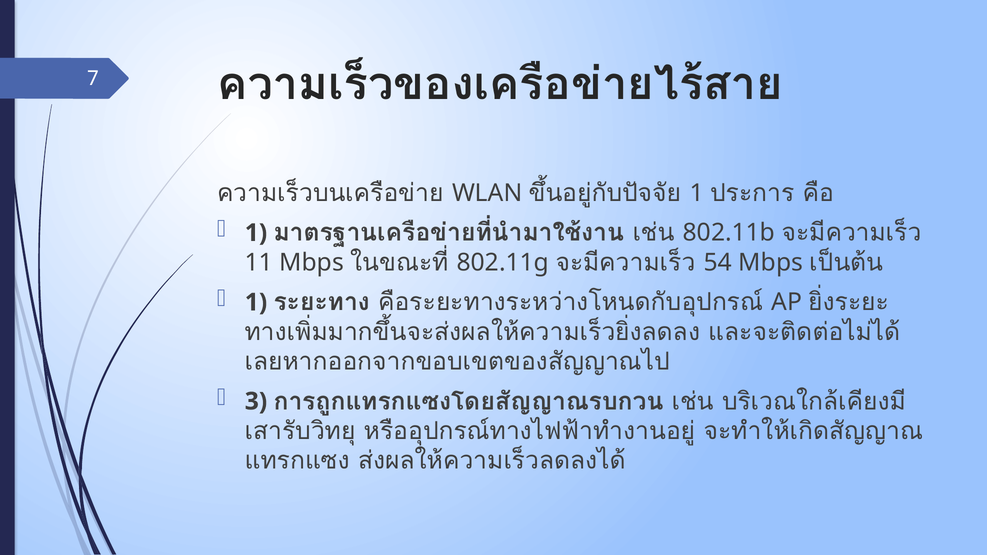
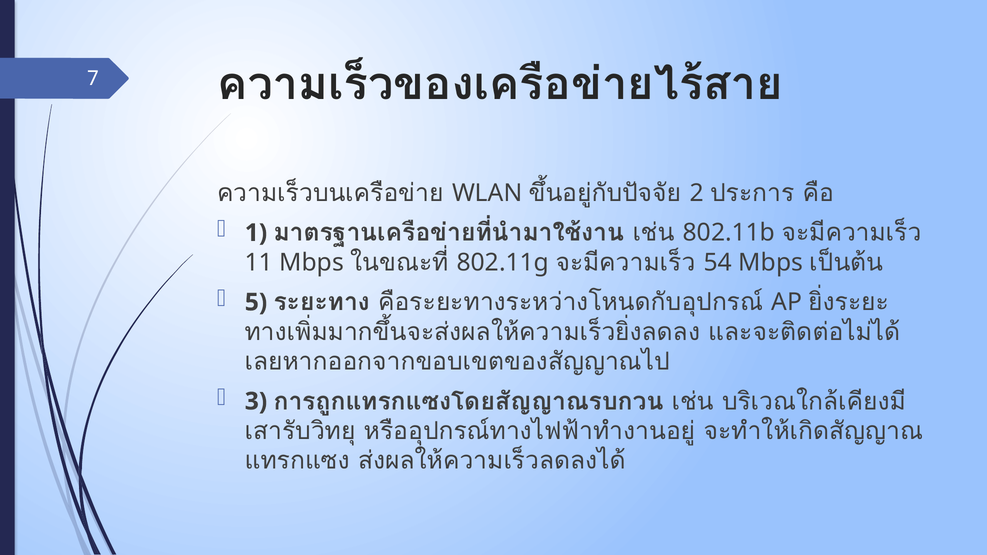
1 at (697, 193): 1 -> 2
1 at (256, 302): 1 -> 5
